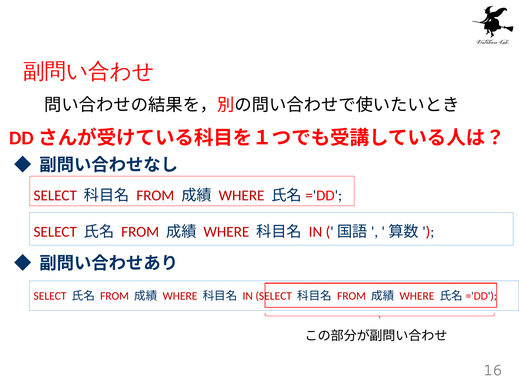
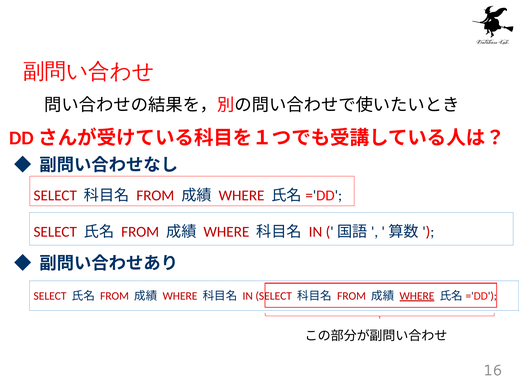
WHERE at (417, 296) underline: none -> present
